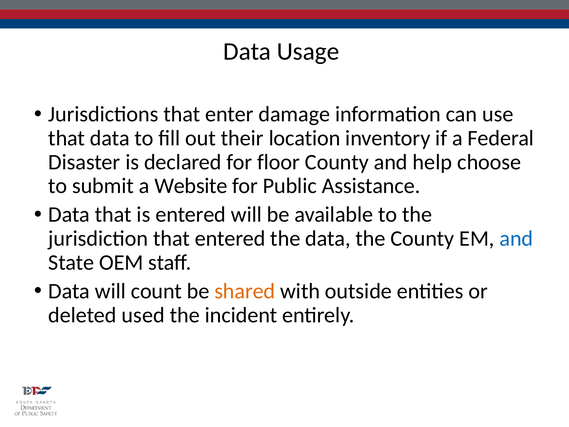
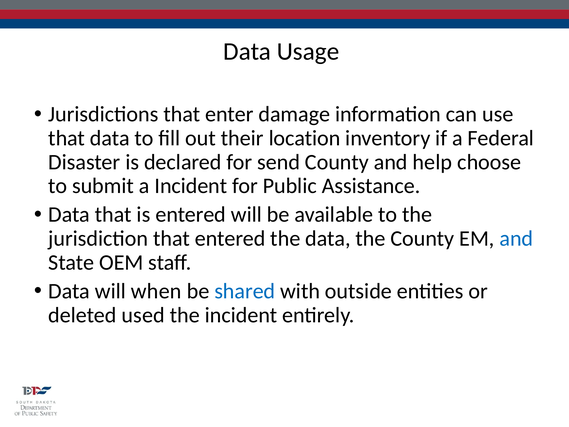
floor: floor -> send
a Website: Website -> Incident
count: count -> when
shared colour: orange -> blue
